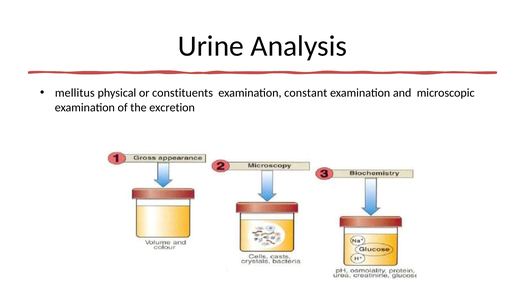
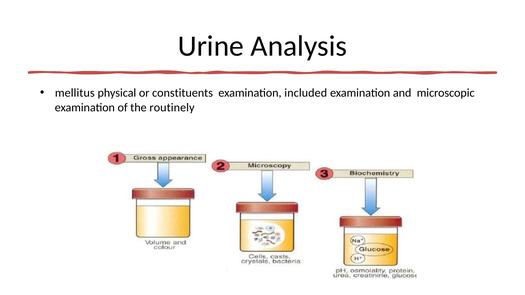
constant: constant -> included
excretion: excretion -> routinely
